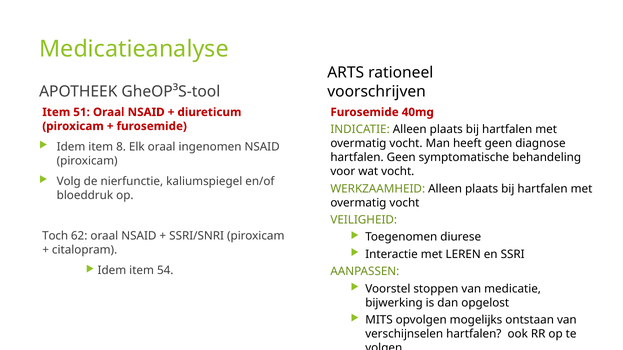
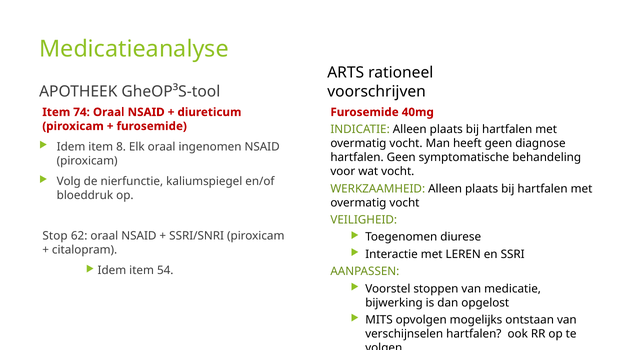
51: 51 -> 74
Toch: Toch -> Stop
